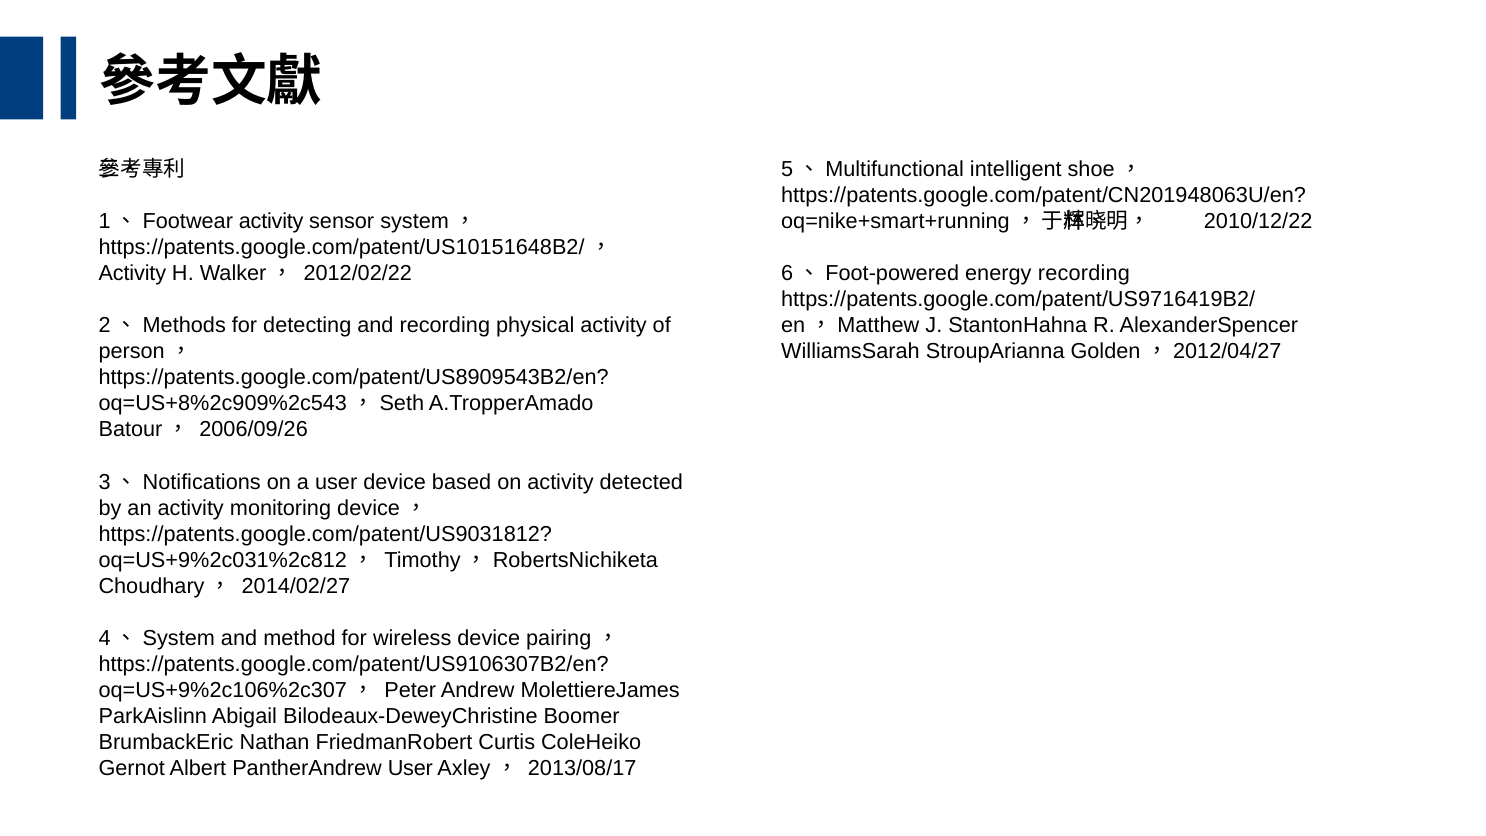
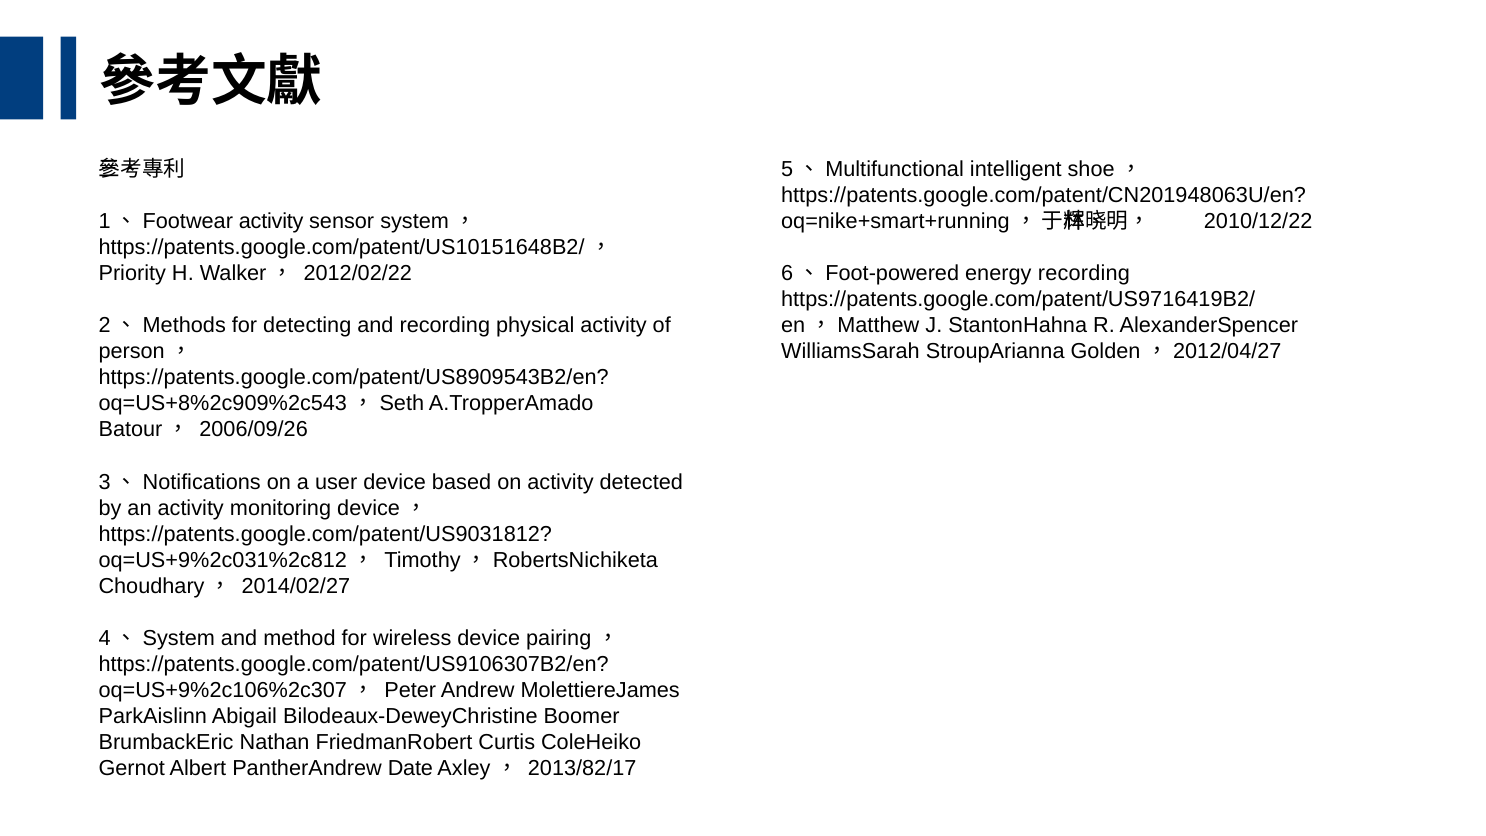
Activity at (132, 274): Activity -> Priority
PantherAndrew User: User -> Date
2013/08/17: 2013/08/17 -> 2013/82/17
